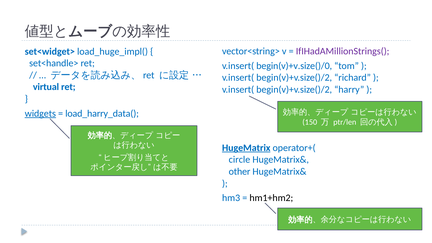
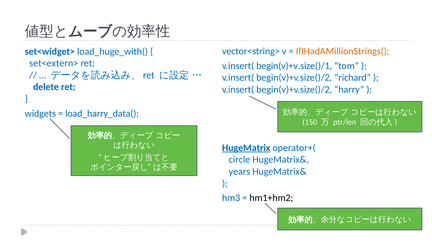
IfIHadAMillionStrings( colour: purple -> orange
load_huge_impl(: load_huge_impl( -> load_huge_with(
set<handle>: set<handle> -> set<extern>
begin(v)+v.size()/0: begin(v)+v.size()/0 -> begin(v)+v.size()/1
virtual: virtual -> delete
widgets underline: present -> none
other: other -> years
